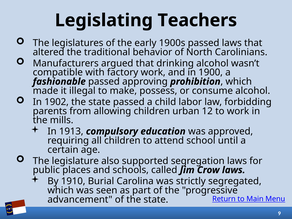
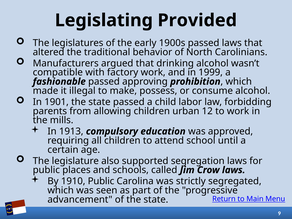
Teachers: Teachers -> Provided
1900: 1900 -> 1999
1902: 1902 -> 1901
1910 Burial: Burial -> Public
